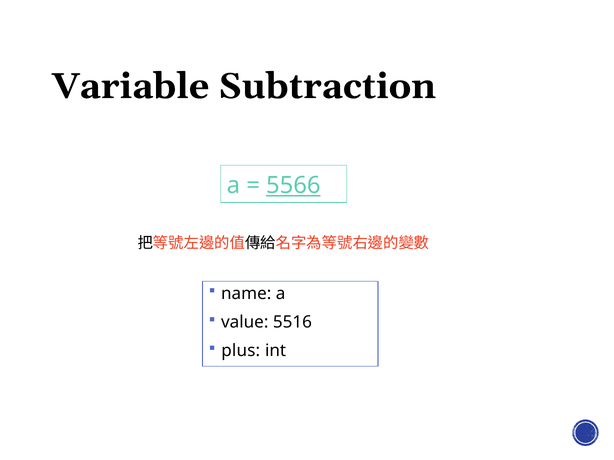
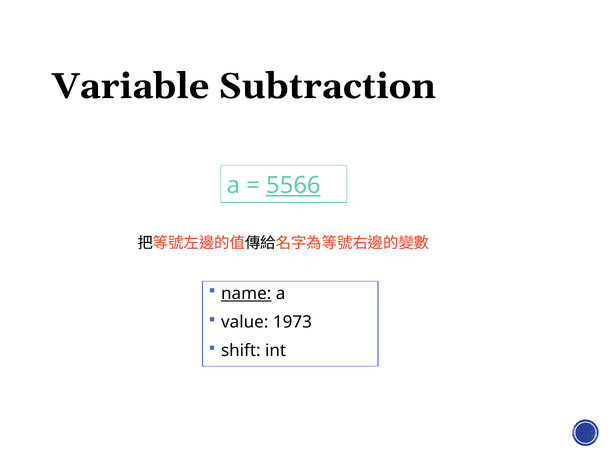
name underline: none -> present
5516: 5516 -> 1973
plus: plus -> shift
